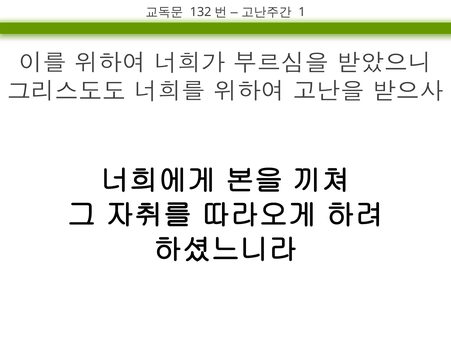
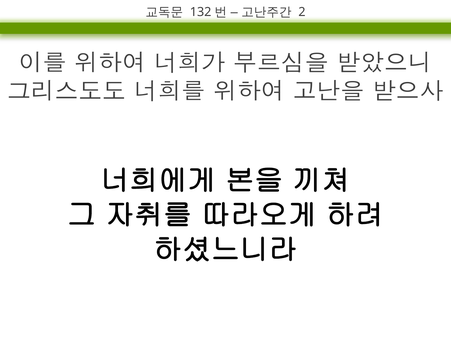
1: 1 -> 2
